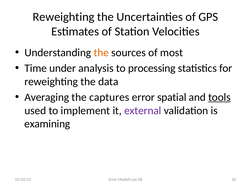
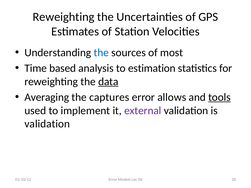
the at (101, 53) colour: orange -> blue
under: under -> based
processing: processing -> estimation
data underline: none -> present
spatial: spatial -> allows
examining at (47, 124): examining -> validation
